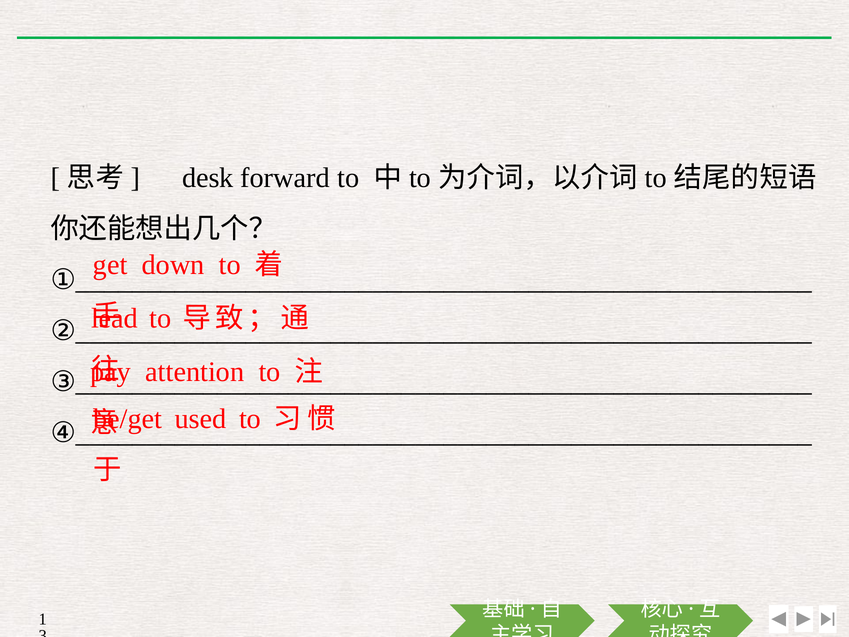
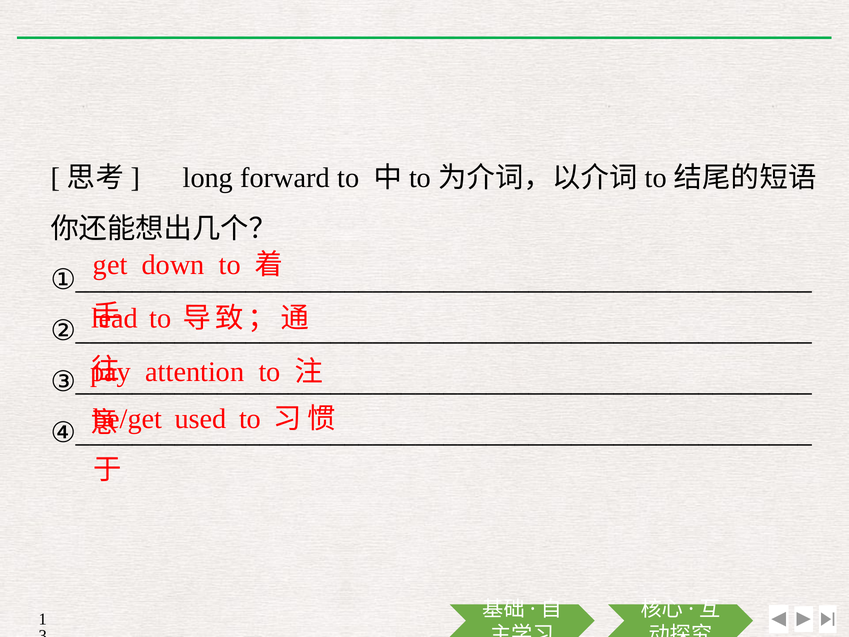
desk: desk -> long
